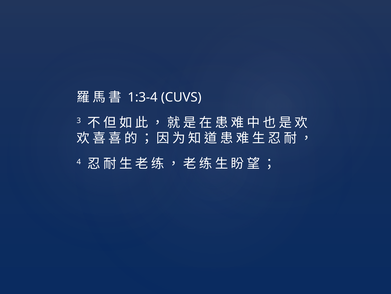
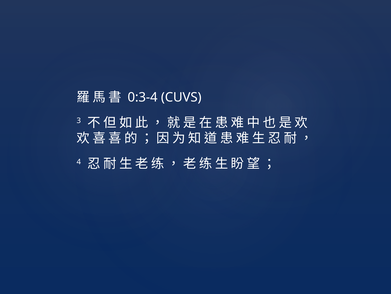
1:3-4: 1:3-4 -> 0:3-4
